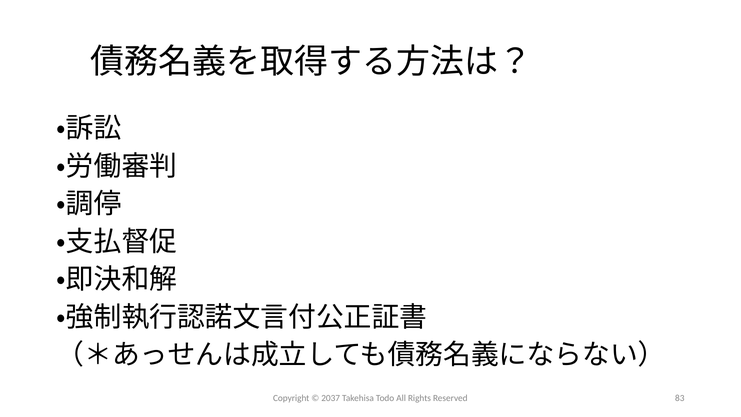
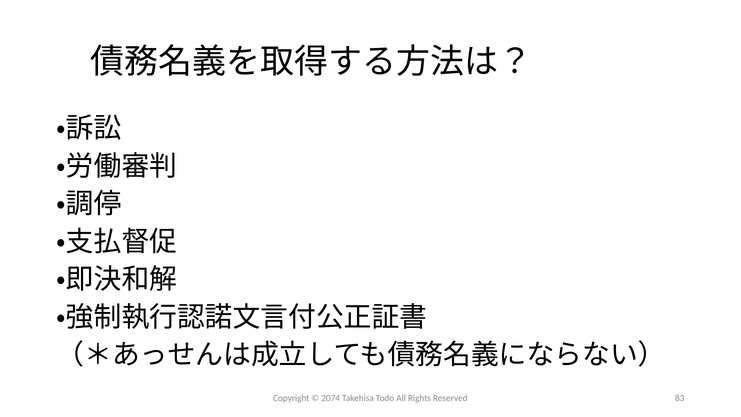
2037: 2037 -> 2074
